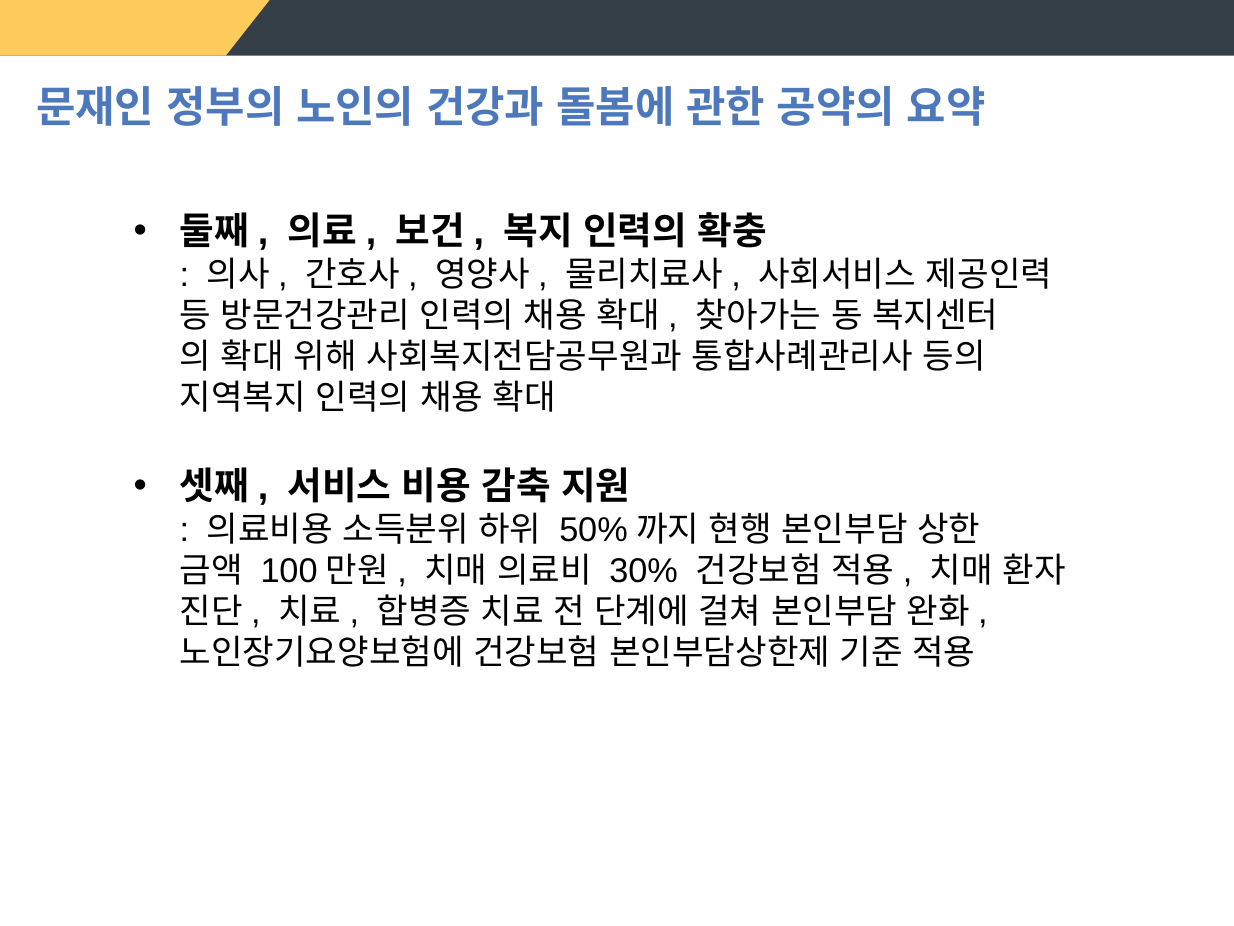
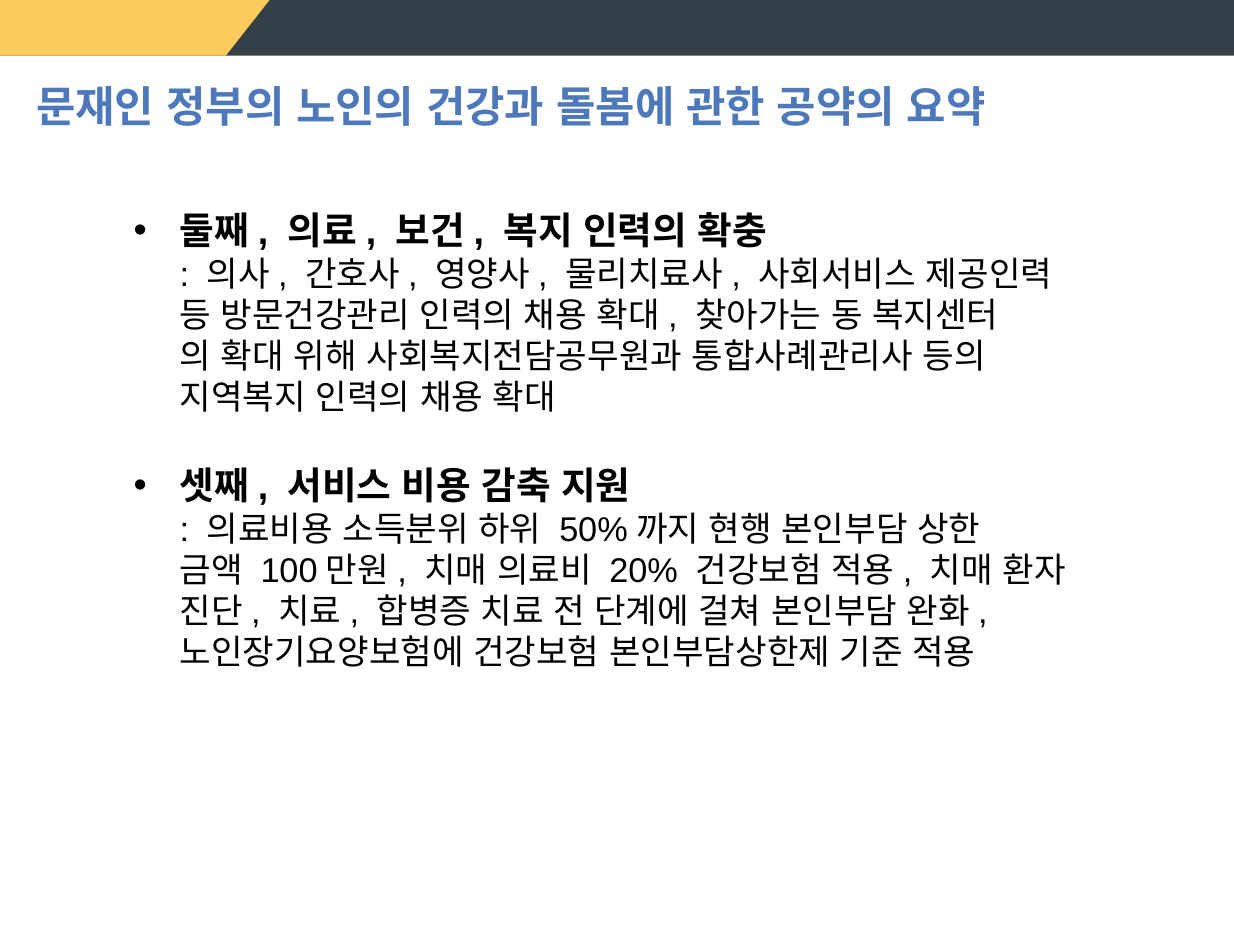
30%: 30% -> 20%
